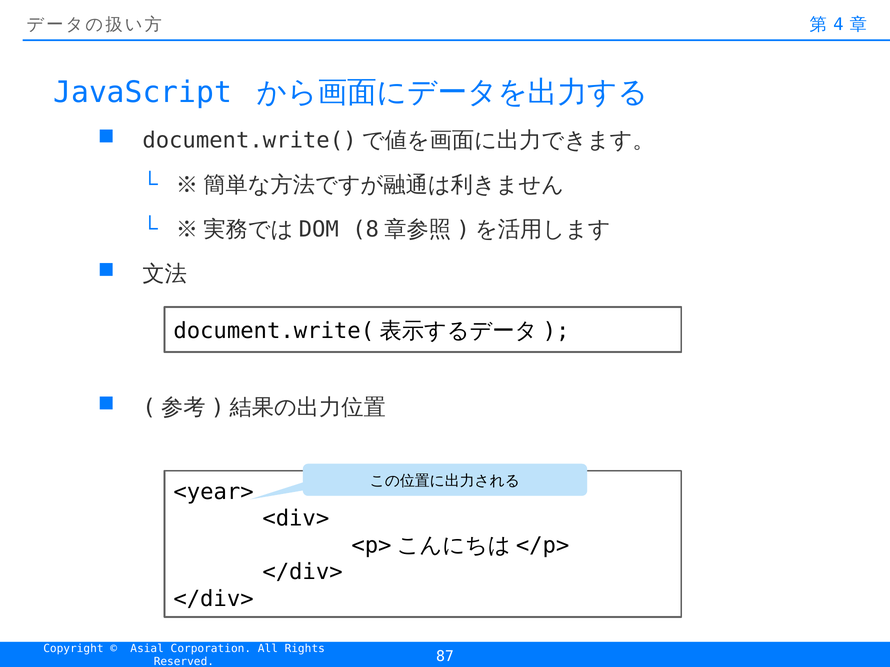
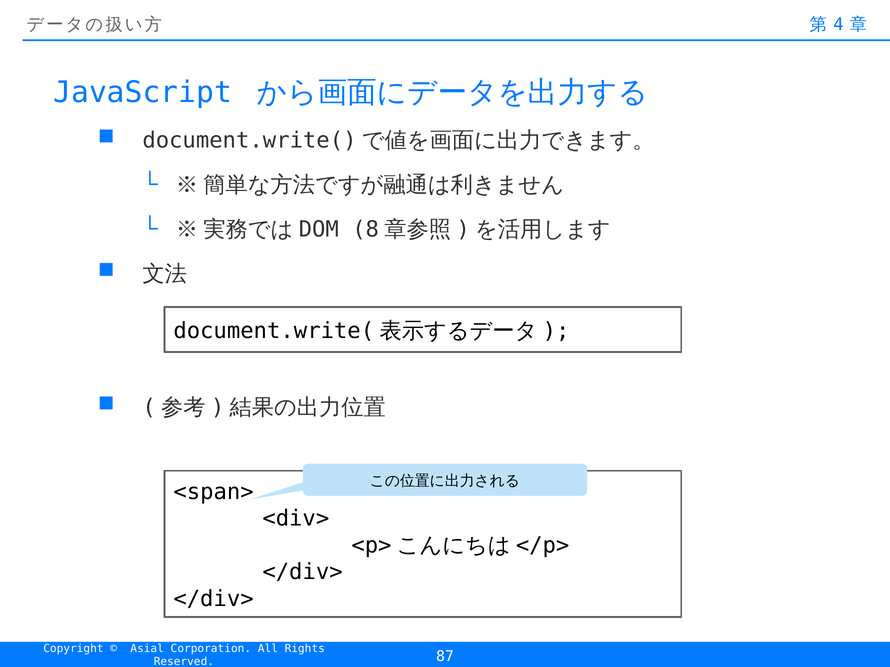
<year>: <year> -> <span>
